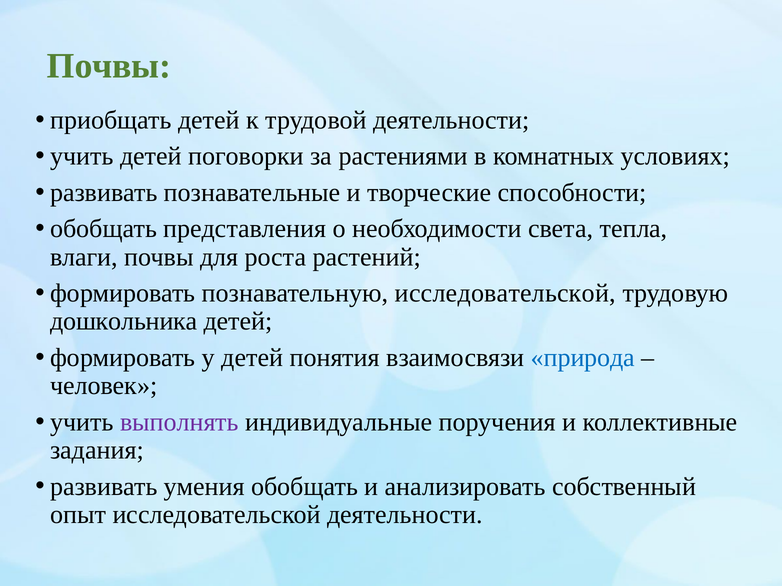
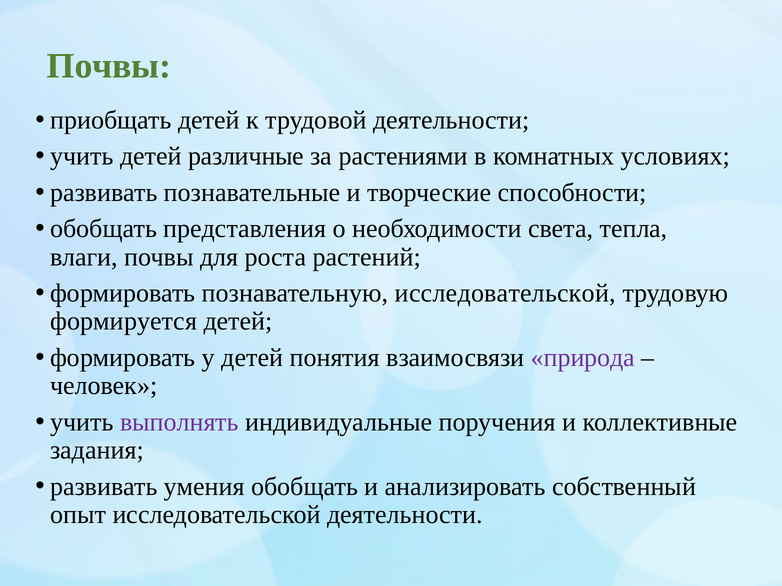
поговорки: поговорки -> различные
дошкольника: дошкольника -> формируется
природа colour: blue -> purple
